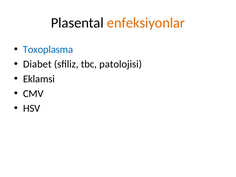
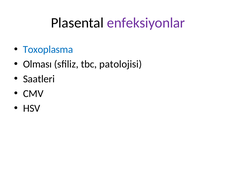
enfeksiyonlar colour: orange -> purple
Diabet: Diabet -> Olması
Eklamsi: Eklamsi -> Saatleri
